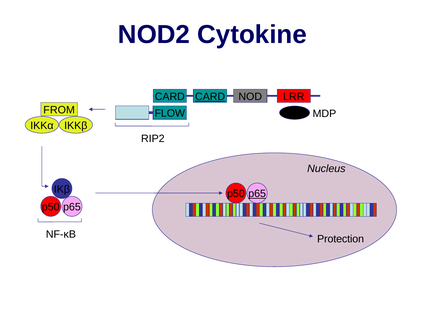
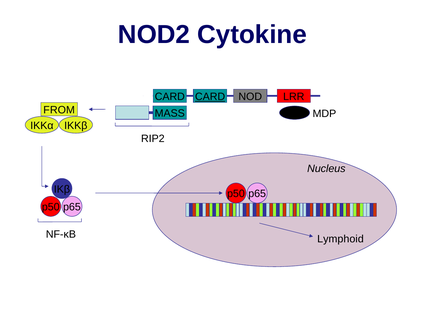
FLOW: FLOW -> MASS
p65 at (257, 194) underline: present -> none
Protection: Protection -> Lymphoid
